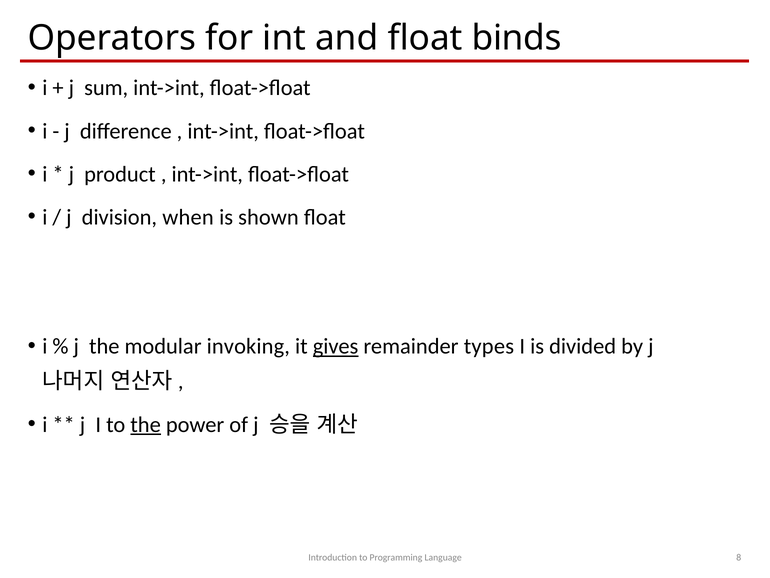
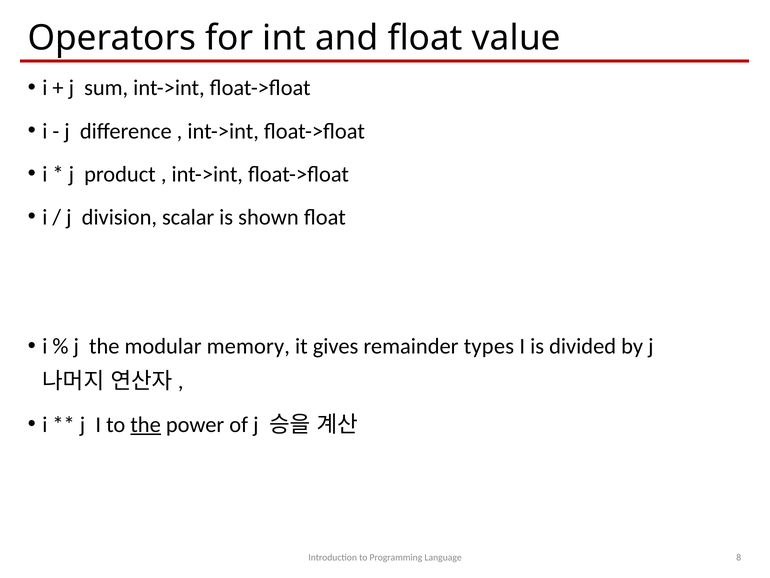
binds: binds -> value
when: when -> scalar
invoking: invoking -> memory
gives underline: present -> none
